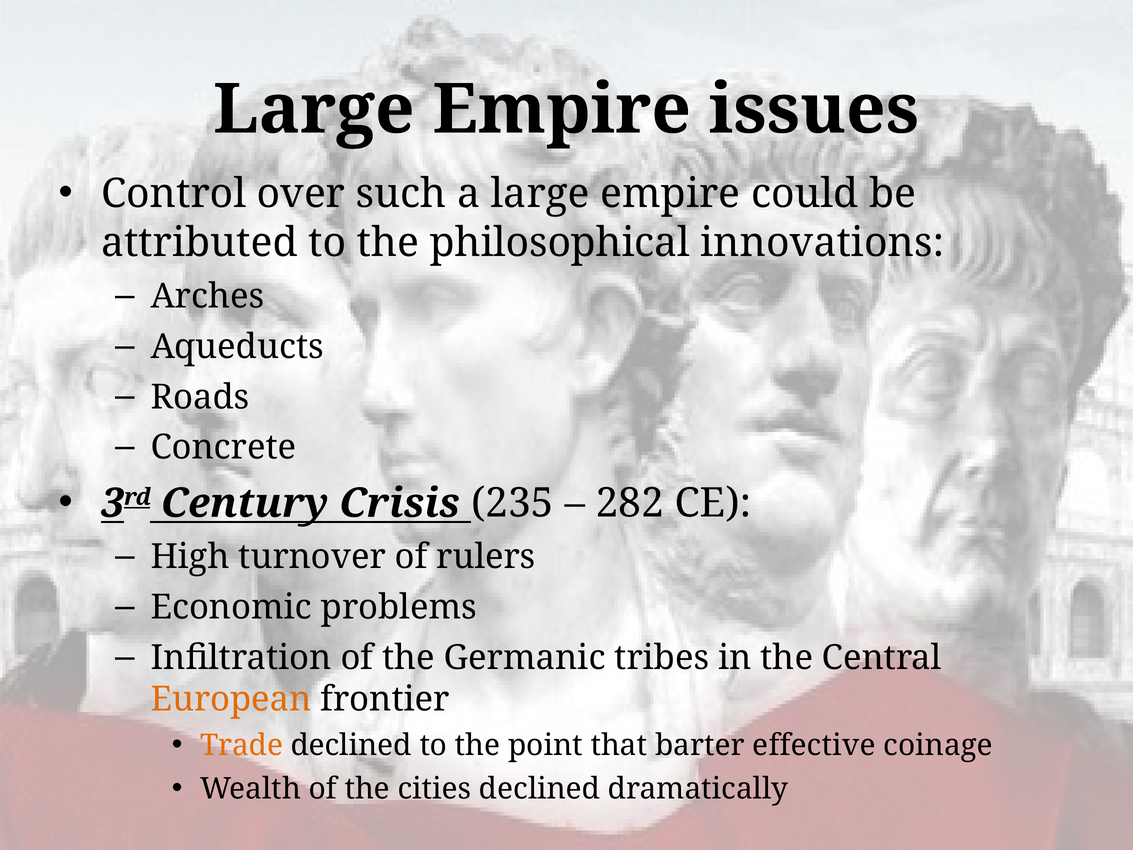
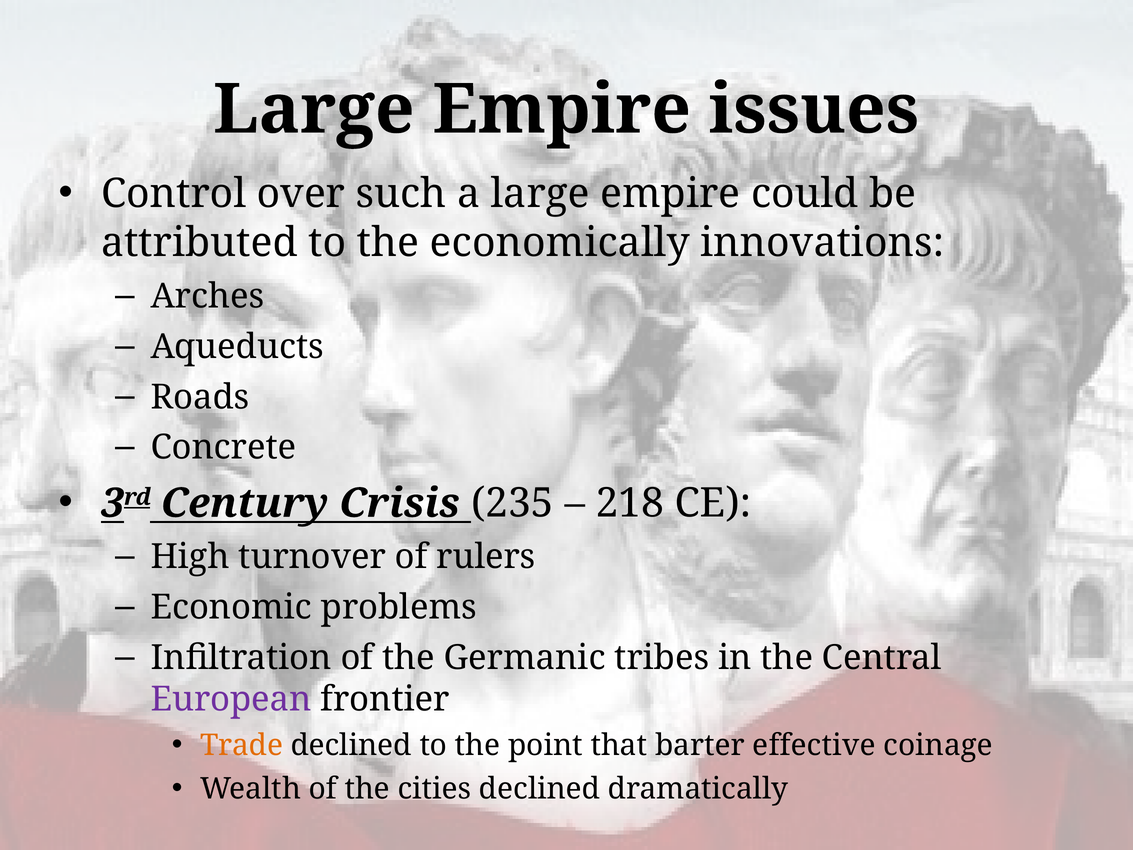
philosophical: philosophical -> economically
282: 282 -> 218
European colour: orange -> purple
